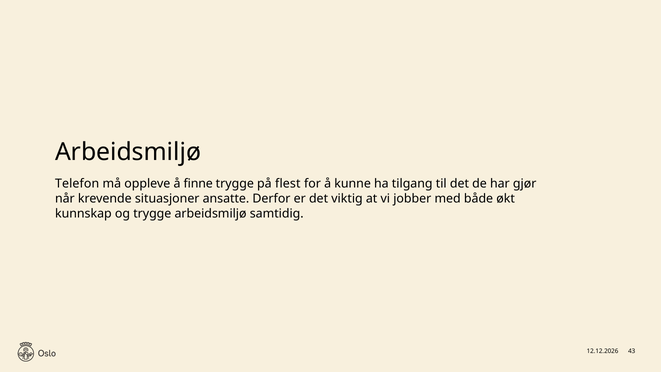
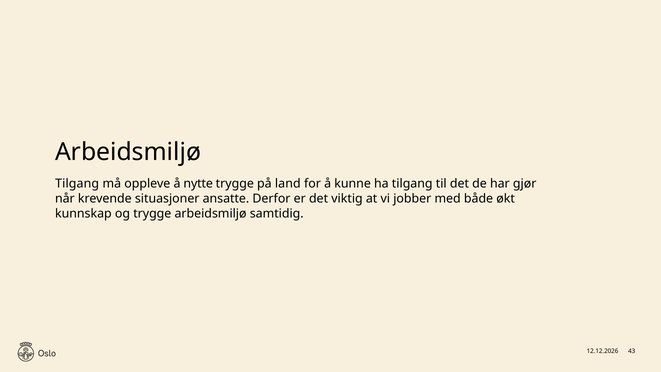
Telefon at (77, 184): Telefon -> Tilgang
finne: finne -> nytte
flest: flest -> land
